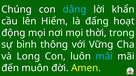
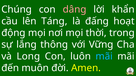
dâng colour: light blue -> pink
Hiểm: Hiểm -> Táng
bình: bình -> lắng
